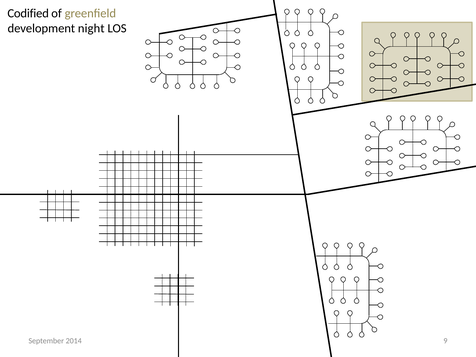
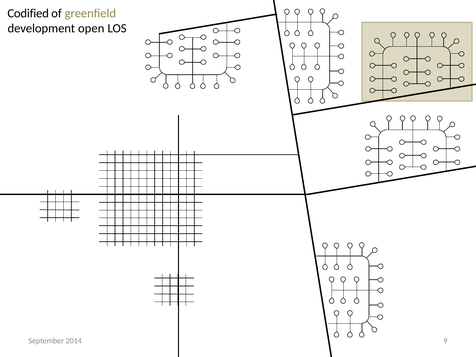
night: night -> open
